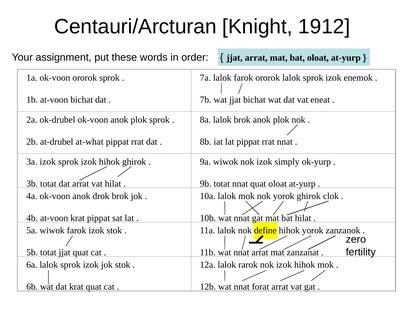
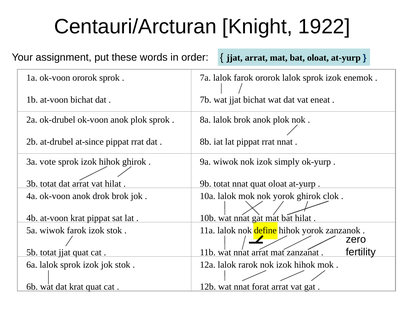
1912: 1912 -> 1922
at-what: at-what -> at-since
3a izok: izok -> vote
